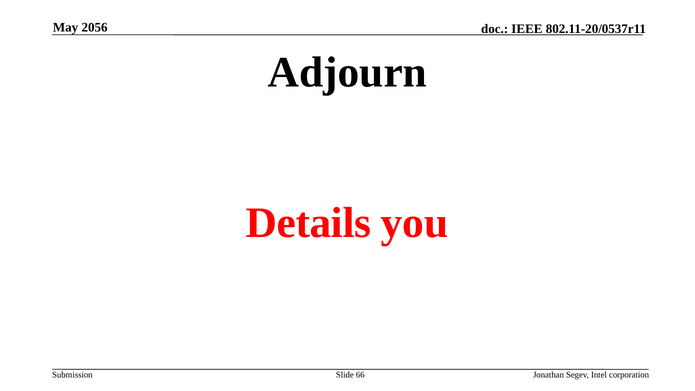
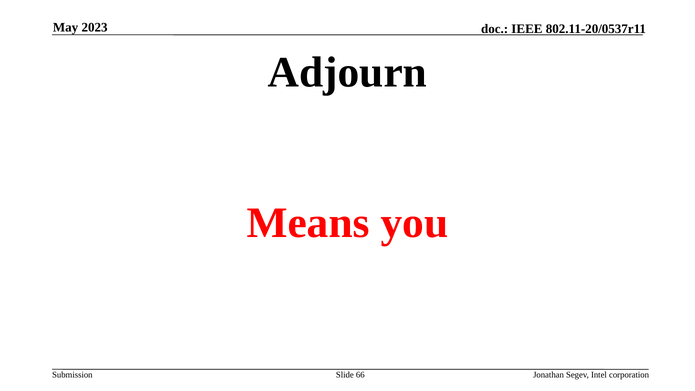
2056: 2056 -> 2023
Details: Details -> Means
